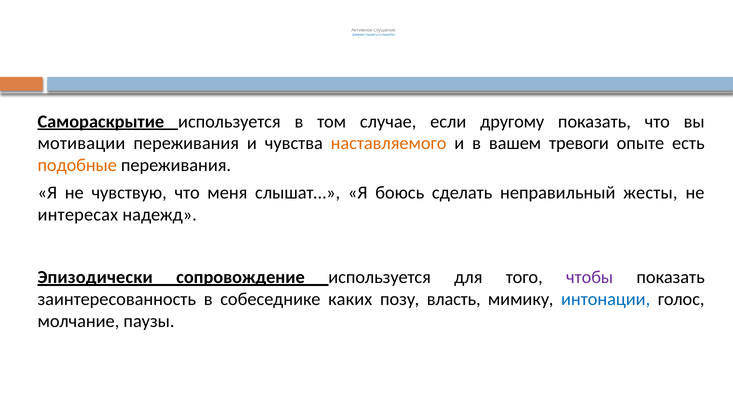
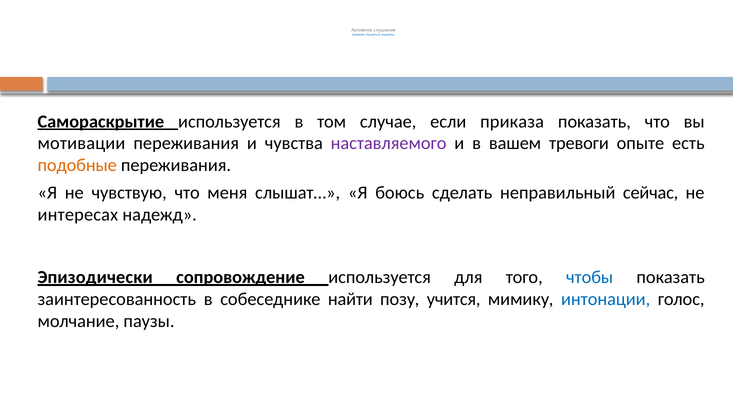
другому: другому -> приказа
наставляемого colour: orange -> purple
жесты: жесты -> сейчас
чтобы colour: purple -> blue
каких: каких -> найти
власть: власть -> учится
